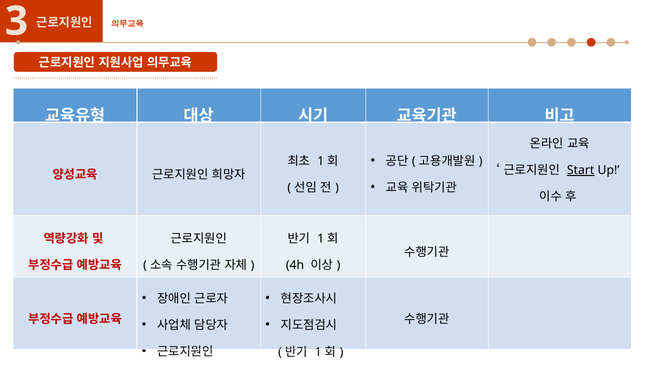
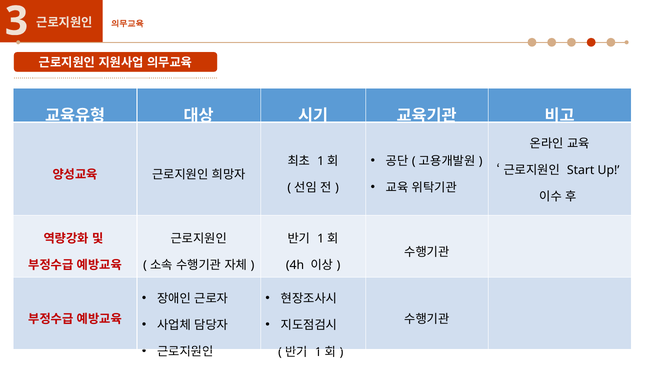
Start underline: present -> none
